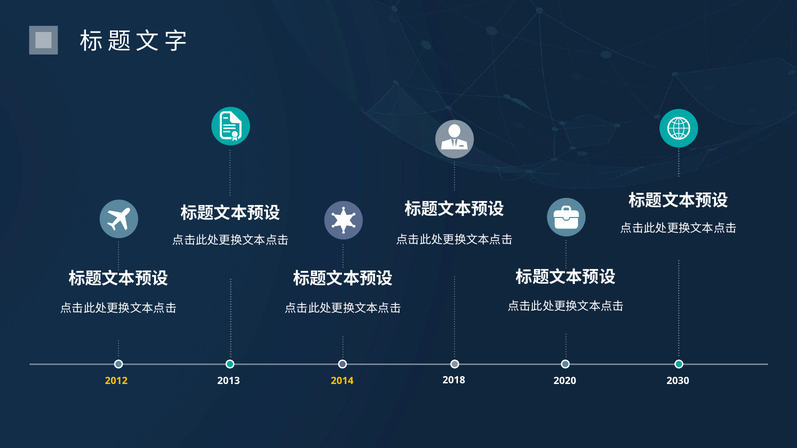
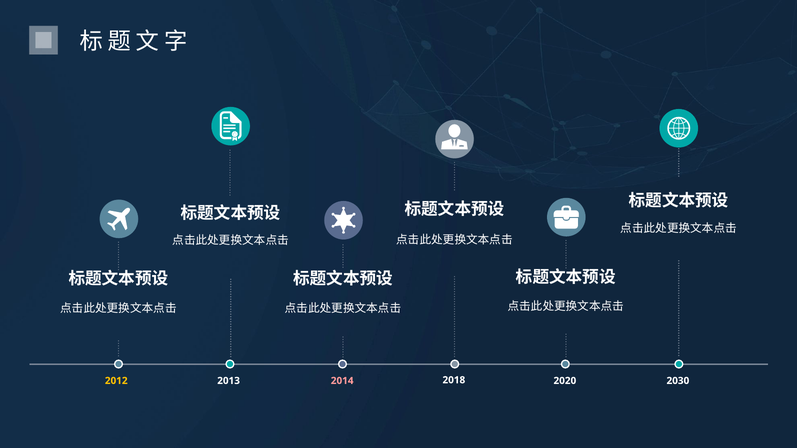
2014 colour: yellow -> pink
